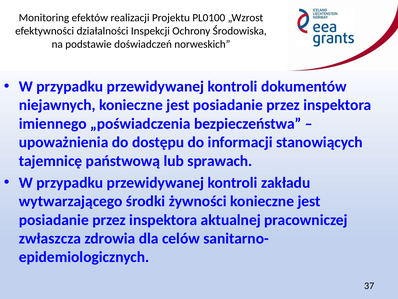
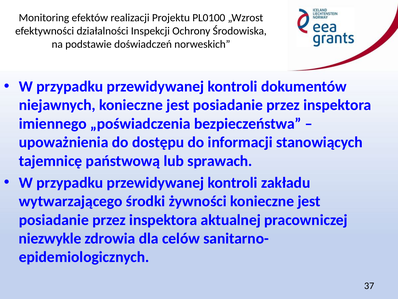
zwłaszcza: zwłaszcza -> niezwykle
